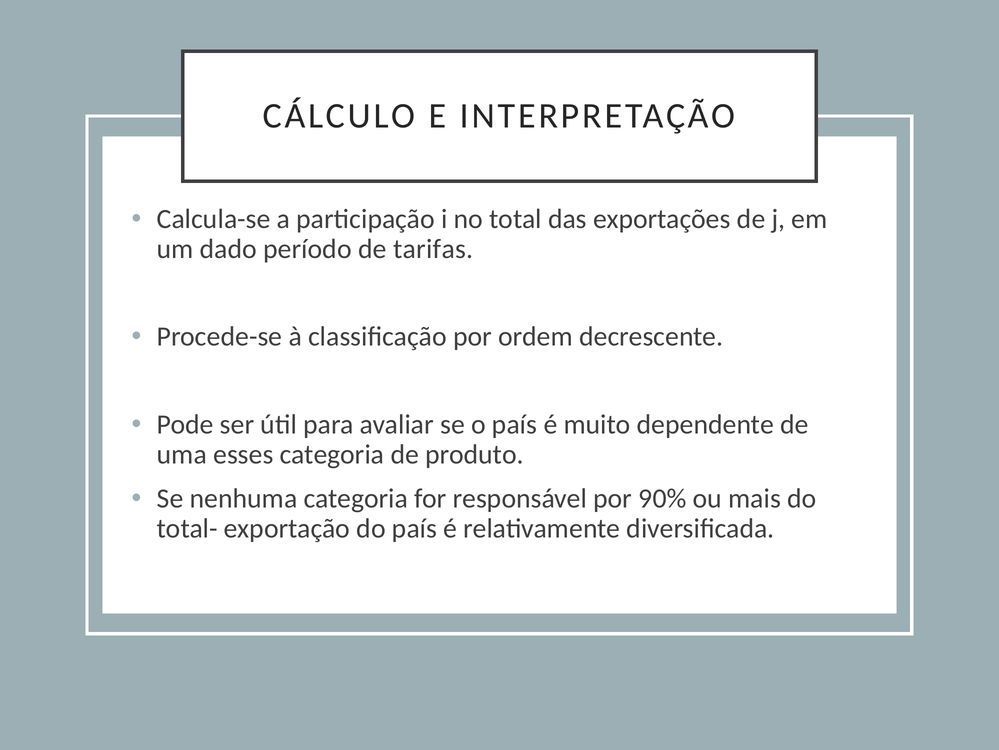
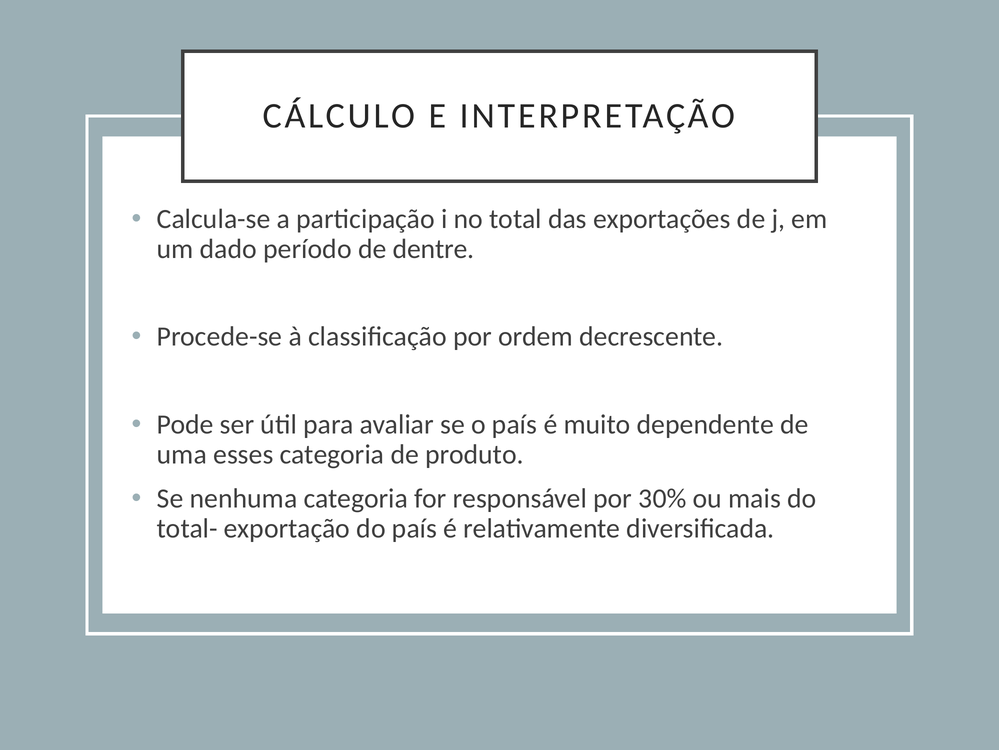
tarifas: tarifas -> dentre
90%: 90% -> 30%
